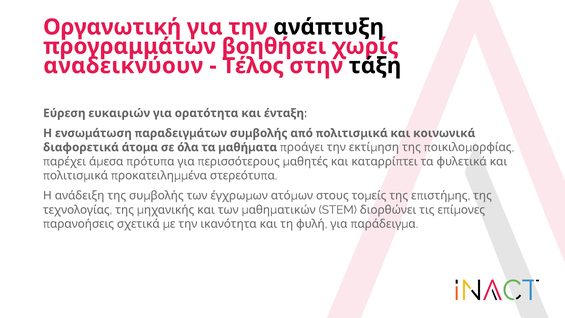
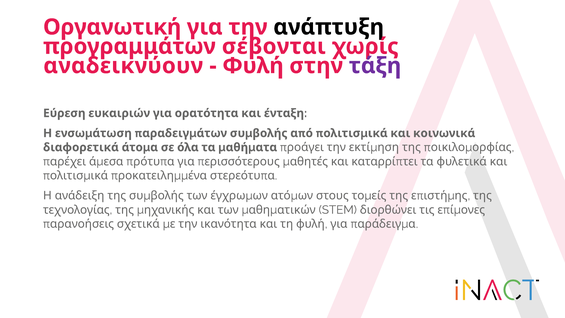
βοηθήσει: βοηθήσει -> σέβονται
Τέλος at (253, 66): Τέλος -> Φυλή
τάξη colour: black -> purple
